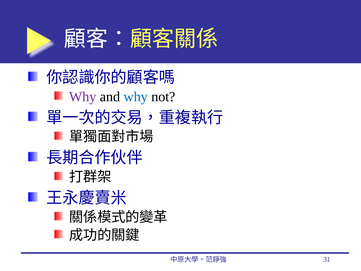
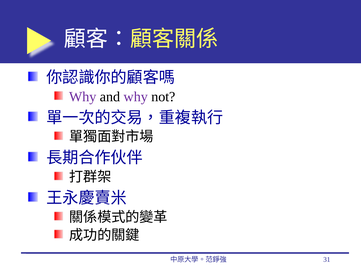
why at (136, 97) colour: blue -> purple
